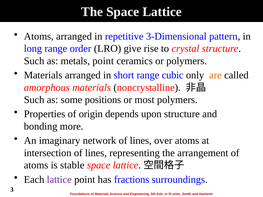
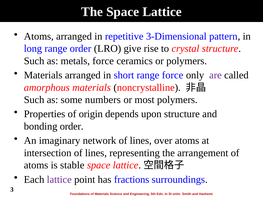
metals point: point -> force
range cubic: cubic -> force
are colour: orange -> purple
positions: positions -> numbers
bonding more: more -> order
